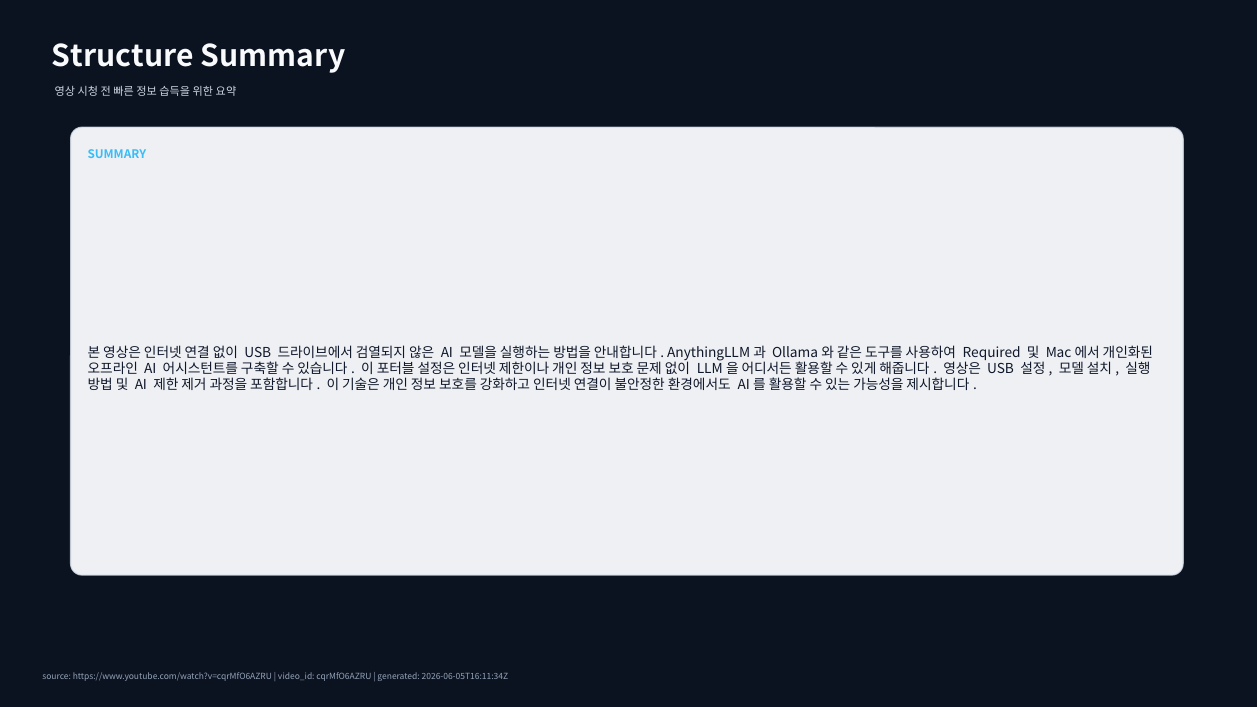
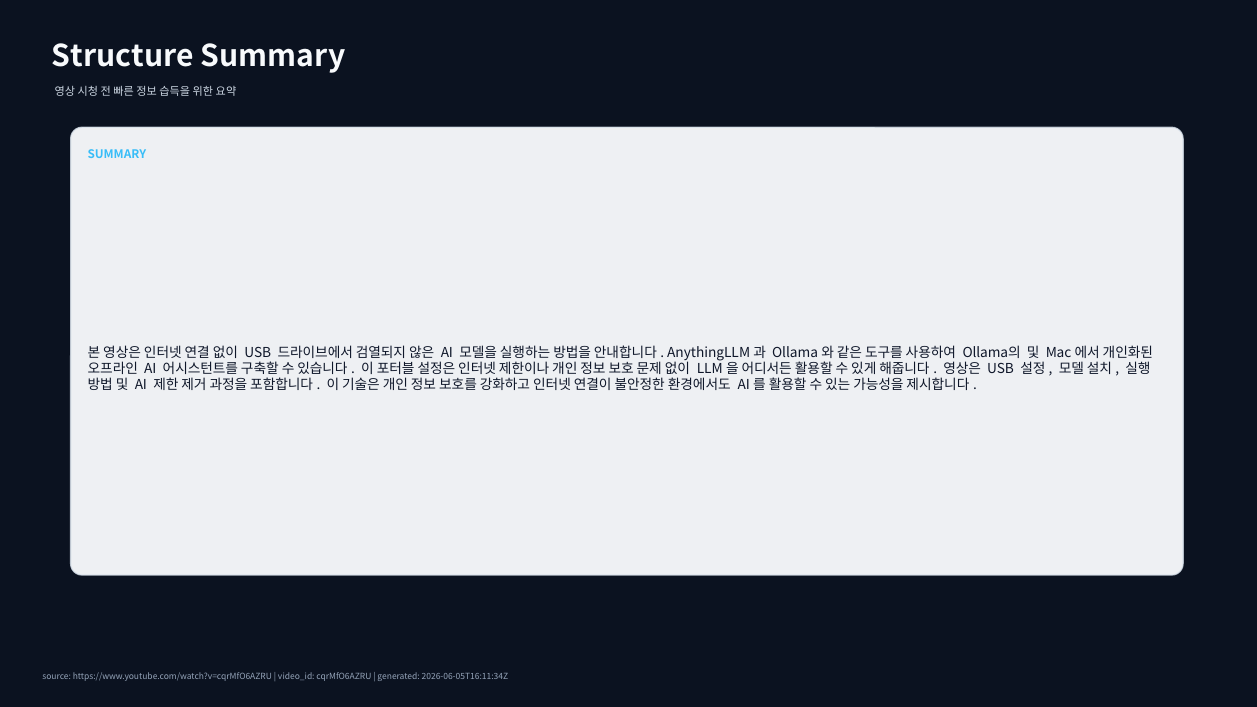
Required: Required -> Ollama의
